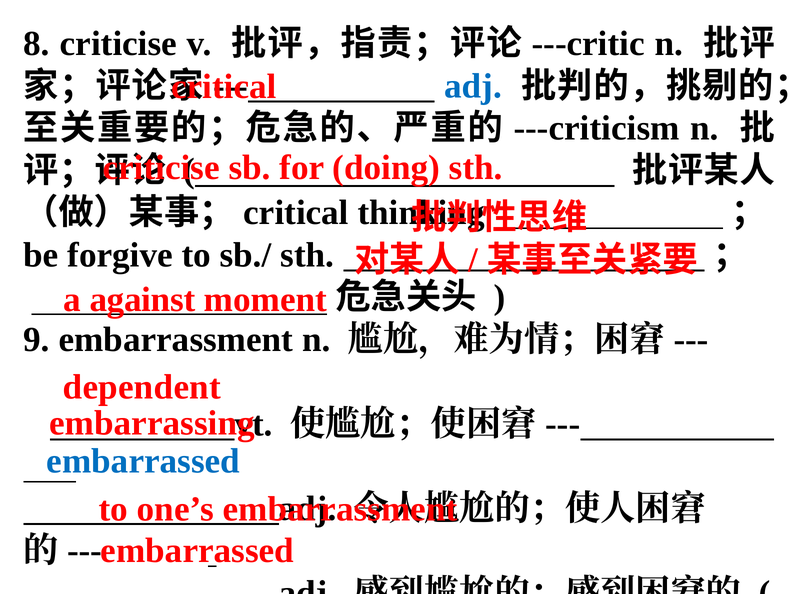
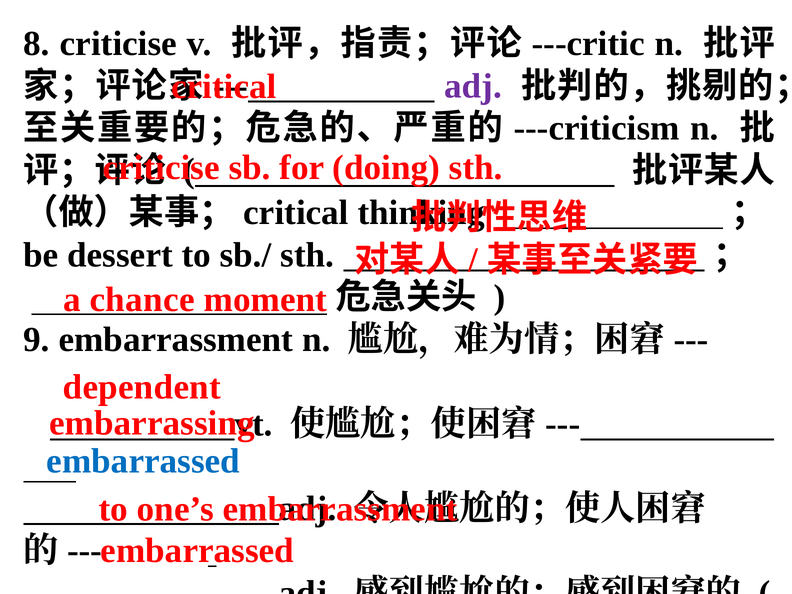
adj at (473, 86) colour: blue -> purple
forgive: forgive -> dessert
against: against -> chance
